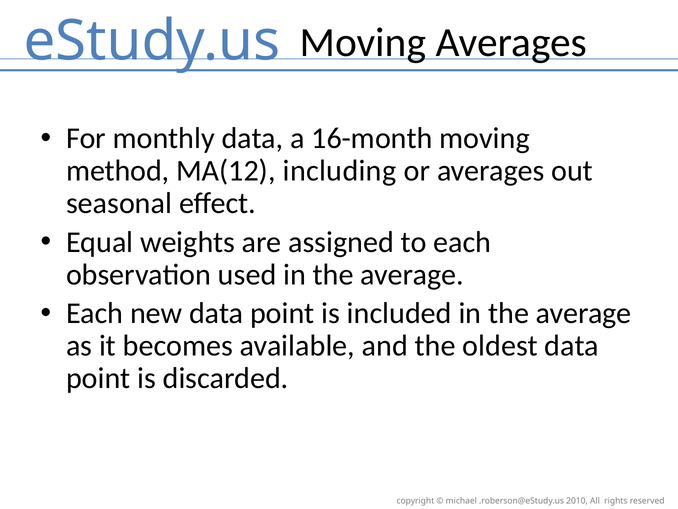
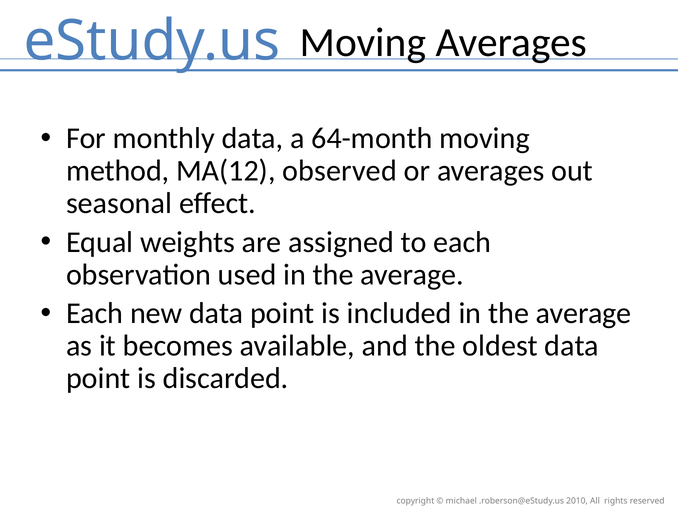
16-month: 16-month -> 64-month
including: including -> observed
